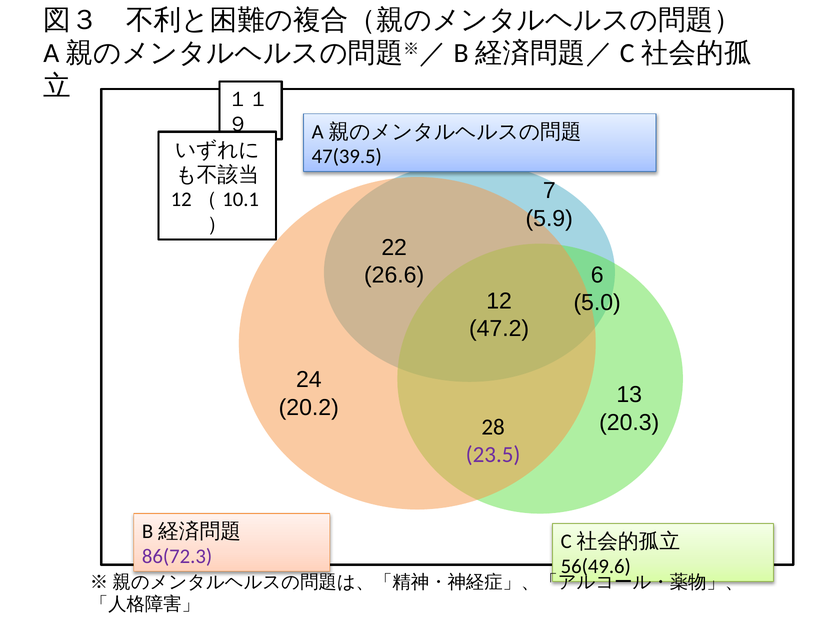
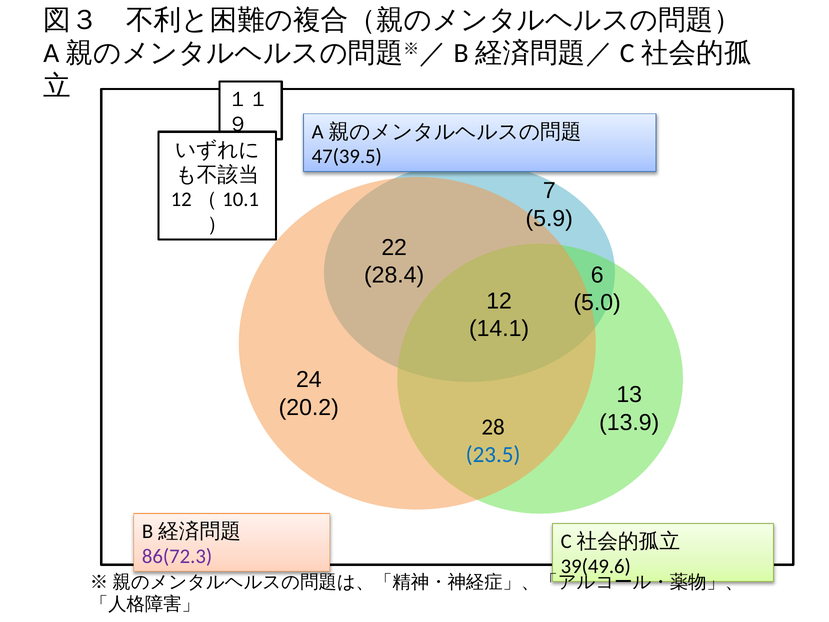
26.6: 26.6 -> 28.4
47.2: 47.2 -> 14.1
20.3: 20.3 -> 13.9
23.5 colour: purple -> blue
56(49.6: 56(49.6 -> 39(49.6
